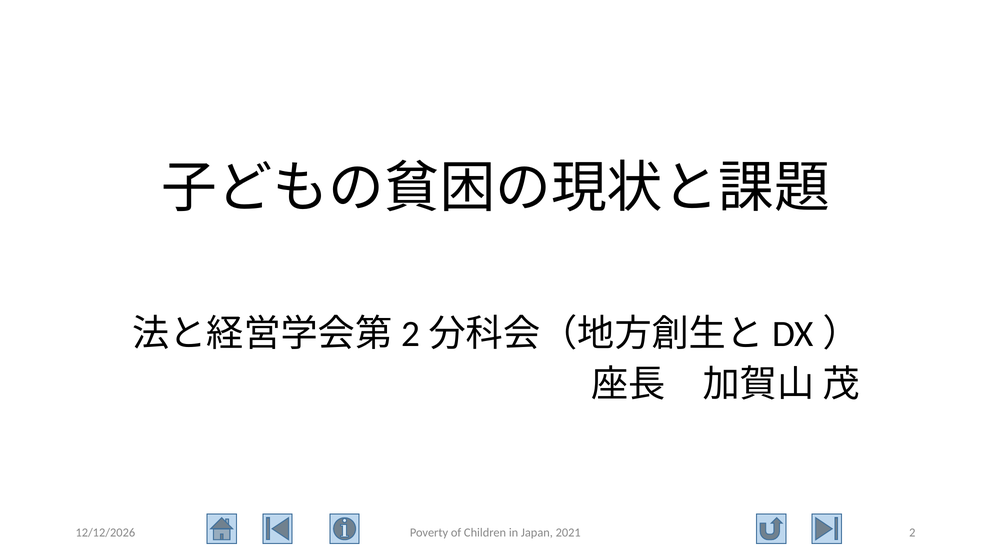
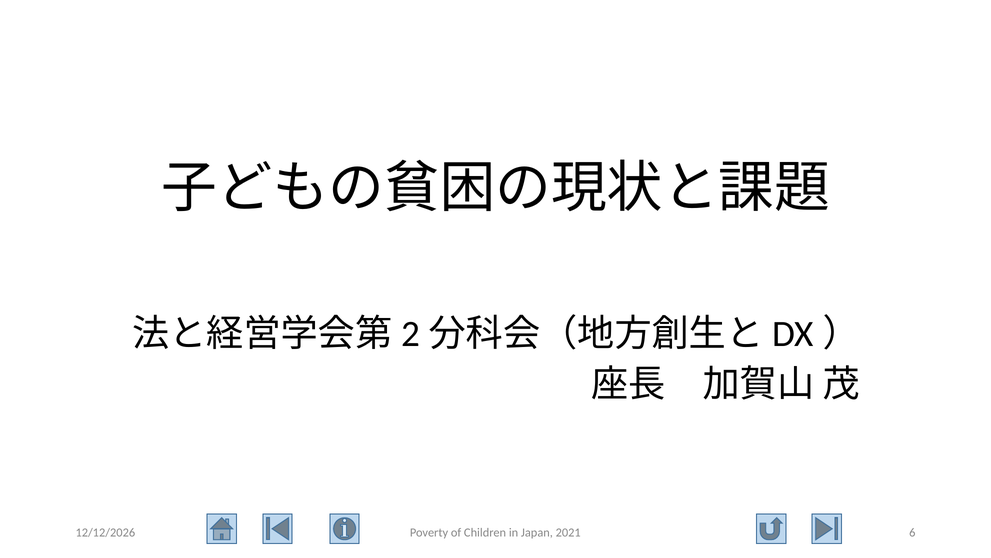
2: 2 -> 6
